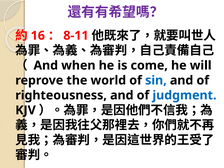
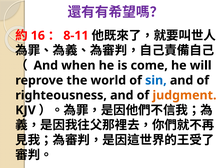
judgment colour: blue -> orange
